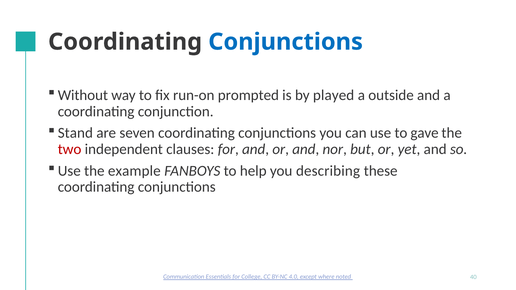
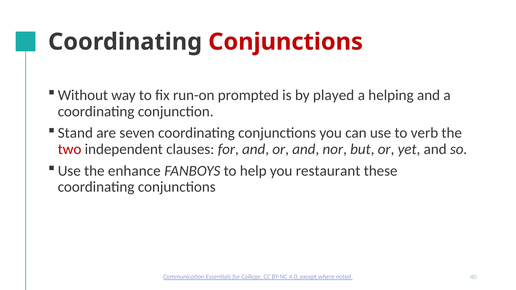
Conjunctions at (286, 42) colour: blue -> red
outside: outside -> helping
gave: gave -> verb
example: example -> enhance
describing: describing -> restaurant
